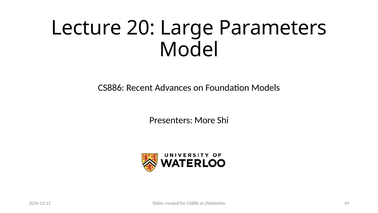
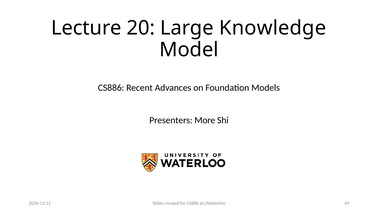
Parameters: Parameters -> Knowledge
